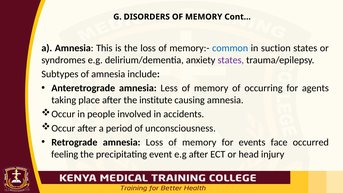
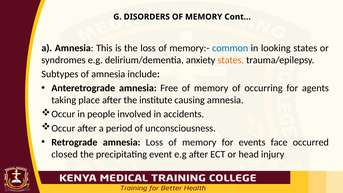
suction: suction -> looking
states at (231, 60) colour: purple -> orange
Less: Less -> Free
feeling: feeling -> closed
